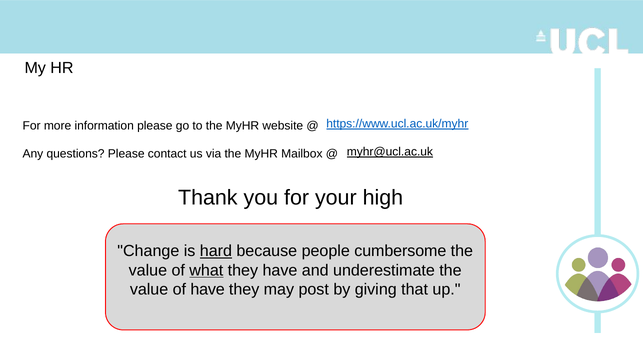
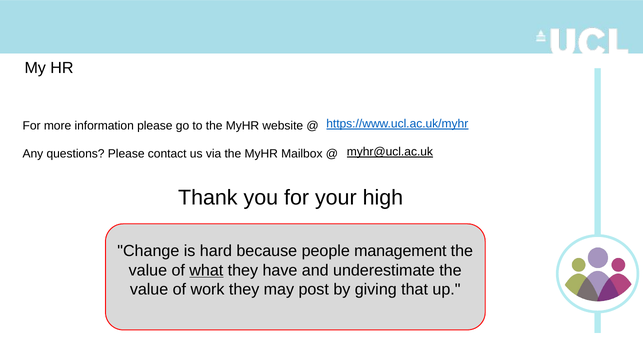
hard underline: present -> none
cumbersome: cumbersome -> management
of have: have -> work
